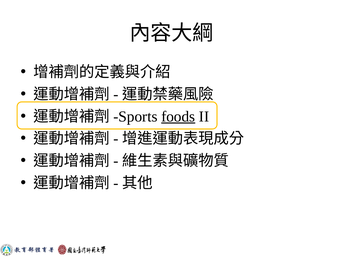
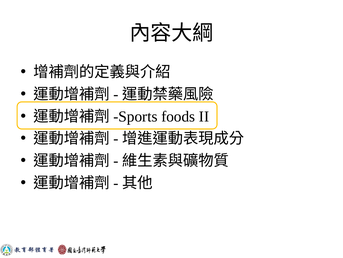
foods underline: present -> none
